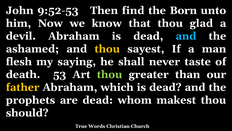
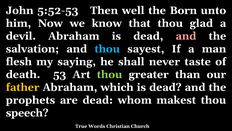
9:52-53: 9:52-53 -> 5:52-53
find: find -> well
and at (186, 36) colour: light blue -> pink
ashamed: ashamed -> salvation
thou at (107, 49) colour: yellow -> light blue
should: should -> speech
